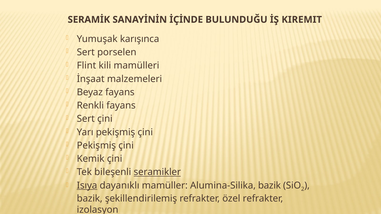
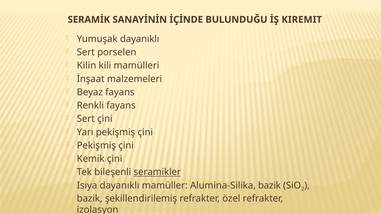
Yumuşak karışınca: karışınca -> dayanıklı
Flint: Flint -> Kilin
Isıya underline: present -> none
